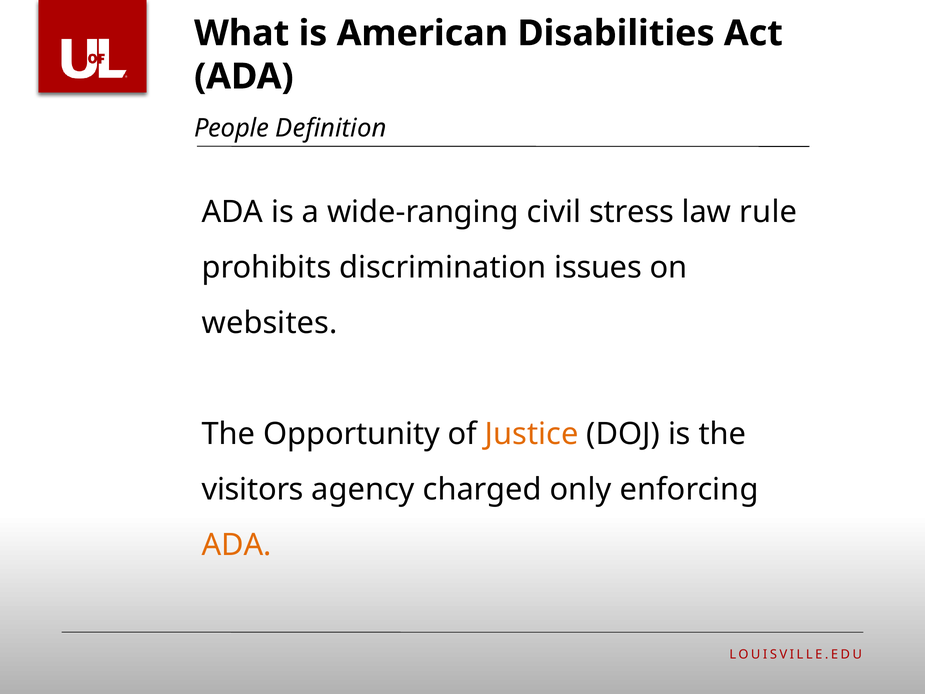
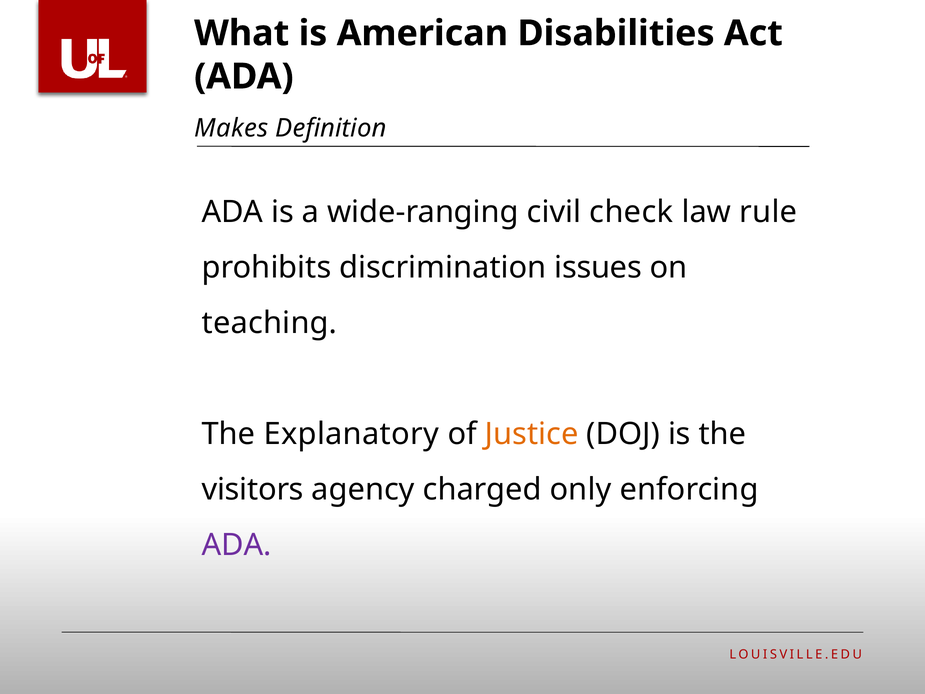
People: People -> Makes
stress: stress -> check
websites: websites -> teaching
Opportunity: Opportunity -> Explanatory
ADA at (237, 545) colour: orange -> purple
